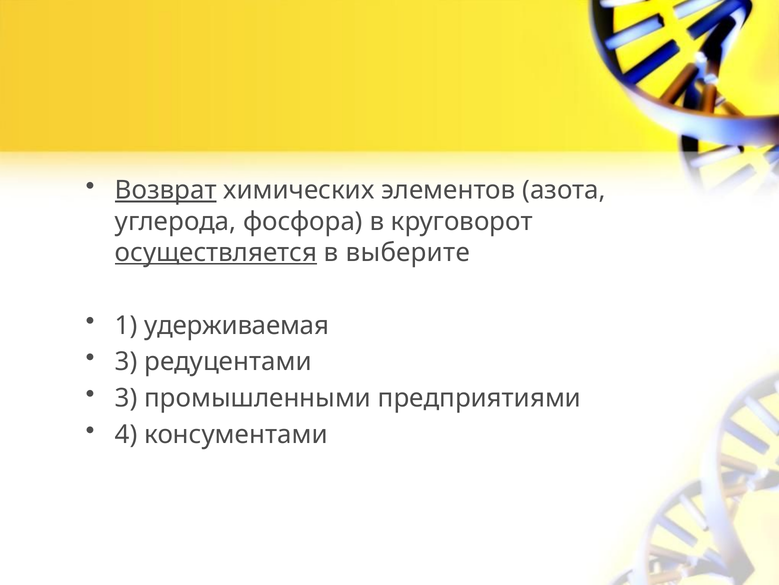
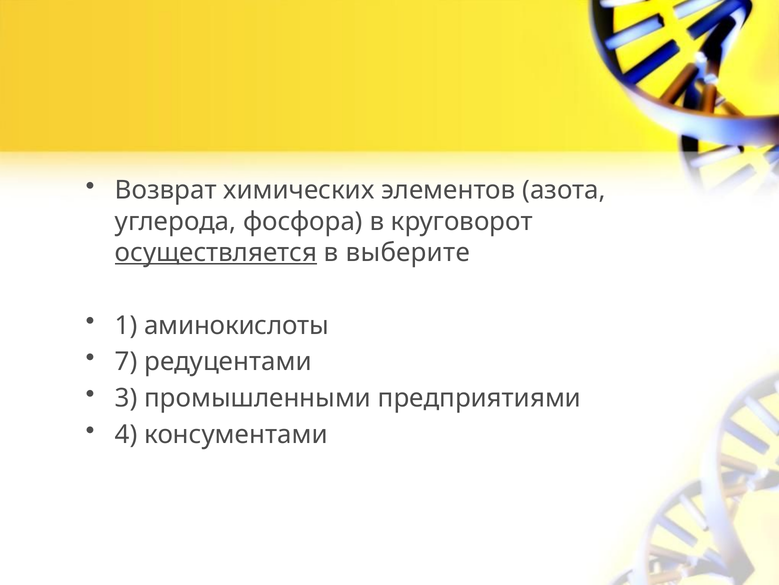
Возврат underline: present -> none
удерживаемая: удерживаемая -> аминокислоты
3 at (126, 361): 3 -> 7
